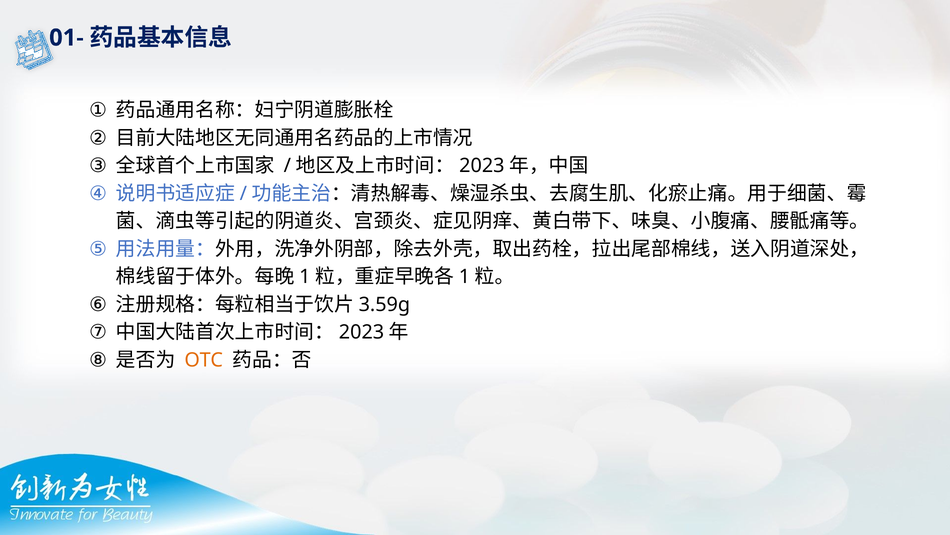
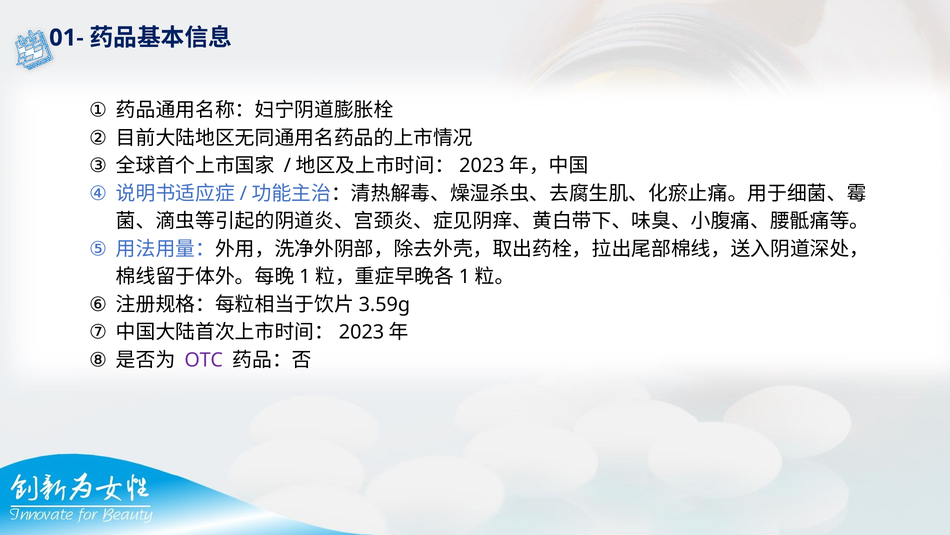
OTC colour: orange -> purple
